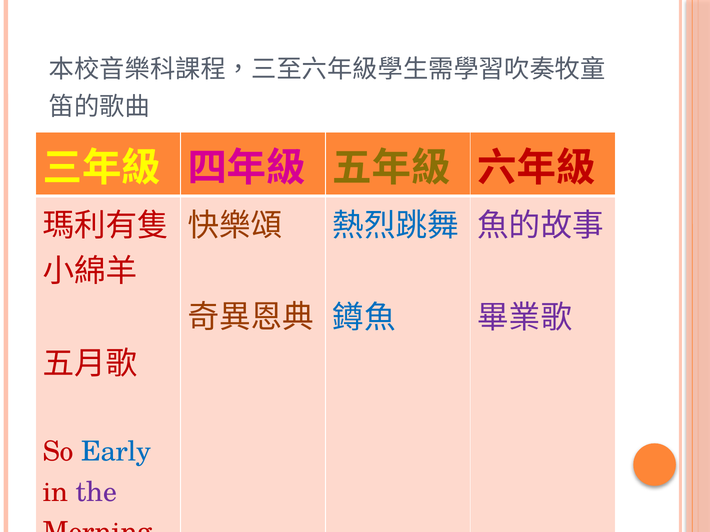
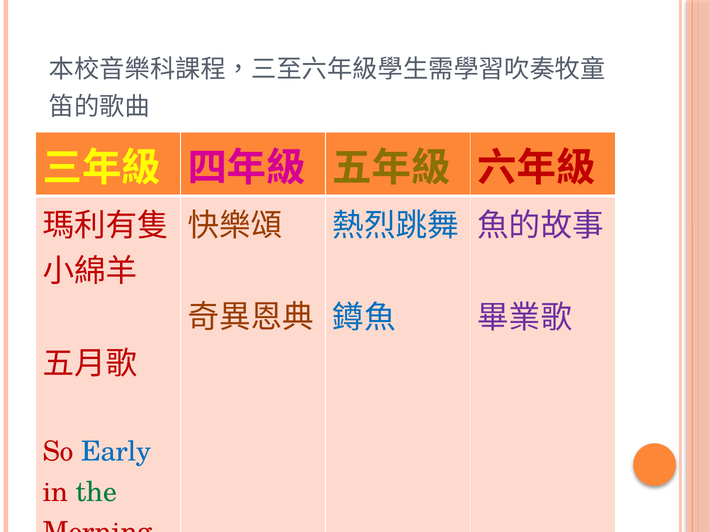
the colour: purple -> green
